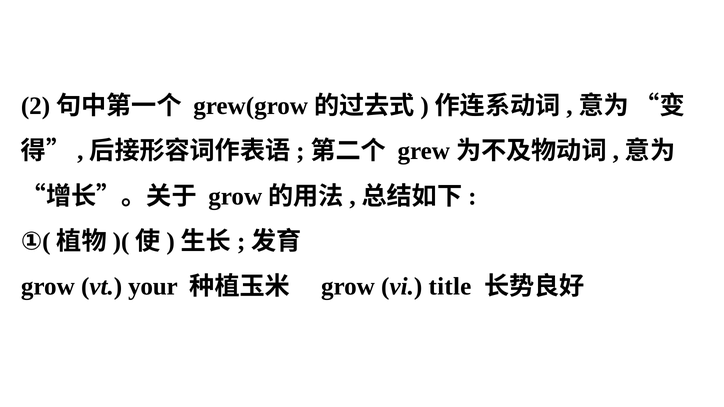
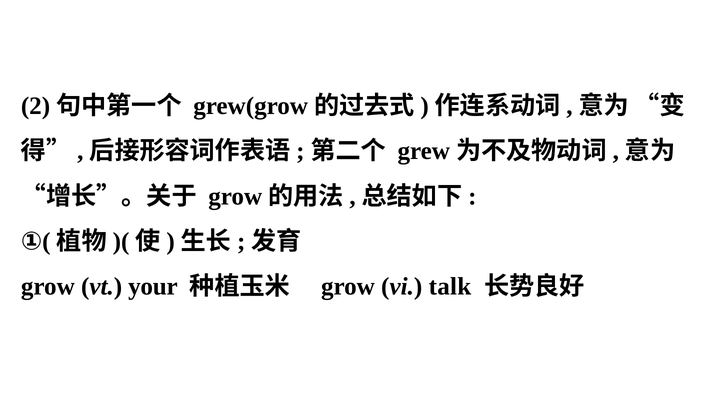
title: title -> talk
